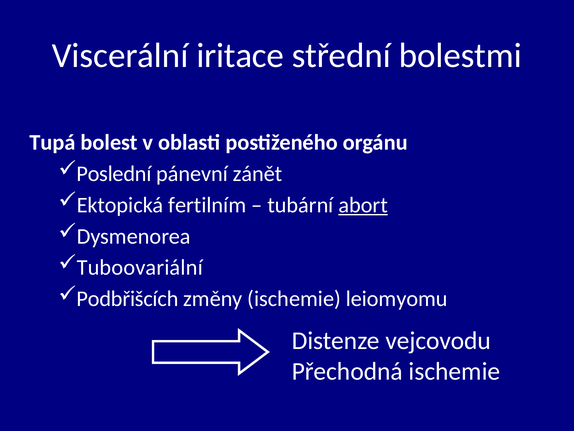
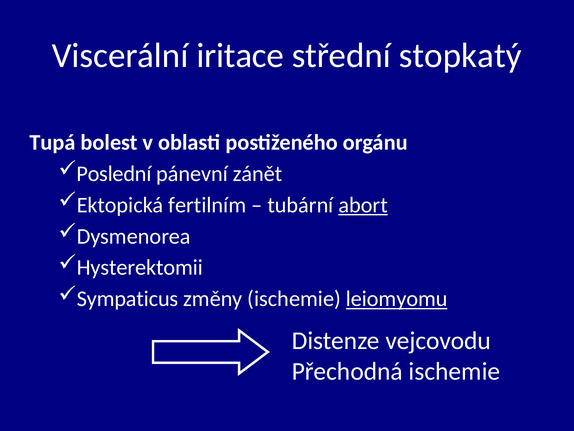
bolestmi: bolestmi -> stopkatý
Tuboovariální: Tuboovariální -> Hysterektomii
Podbřišcích: Podbřišcích -> Sympaticus
leiomyomu underline: none -> present
